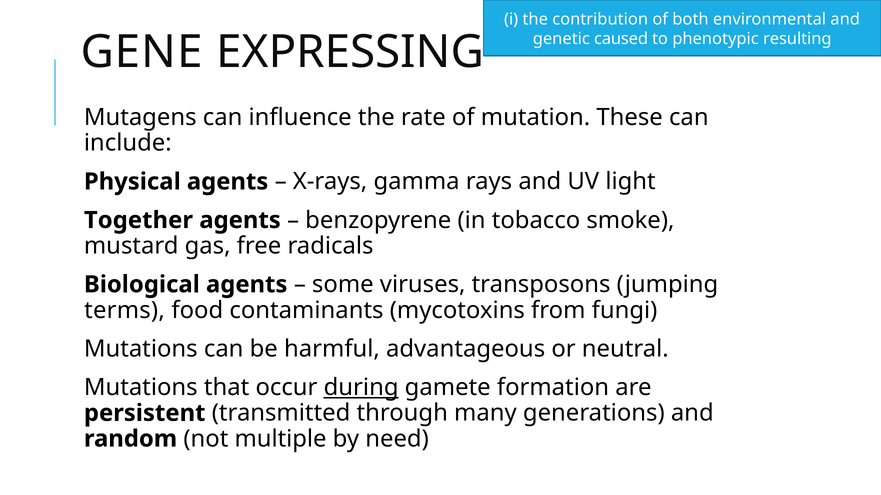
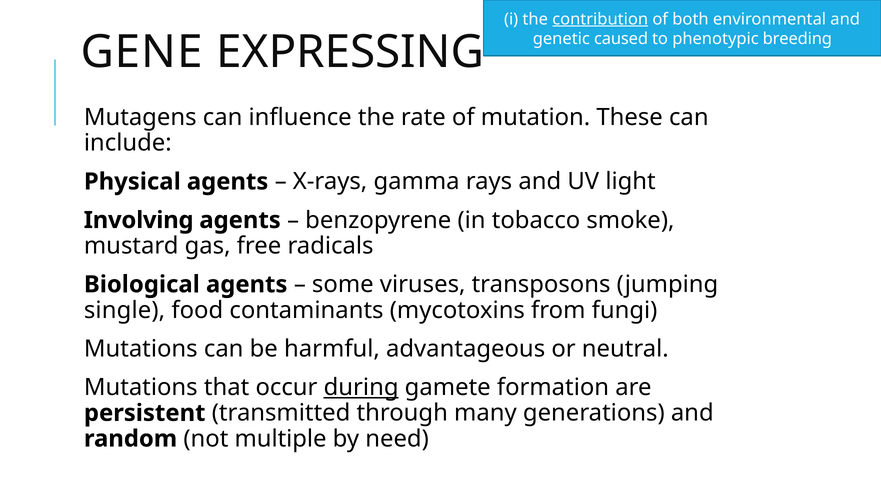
contribution underline: none -> present
resulting: resulting -> breeding
Together: Together -> Involving
terms: terms -> single
